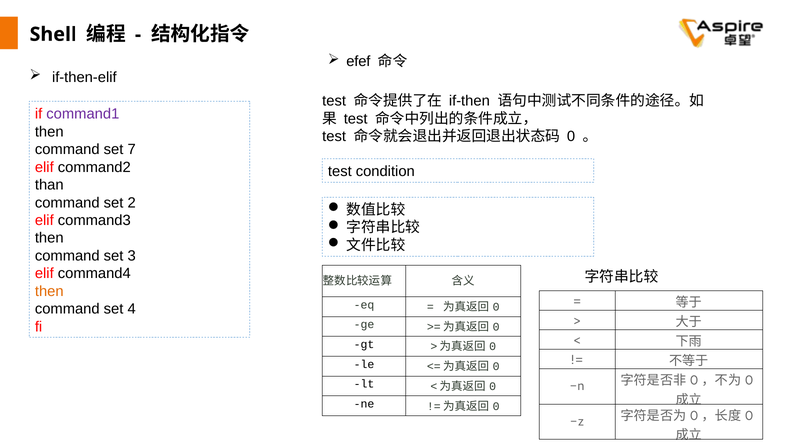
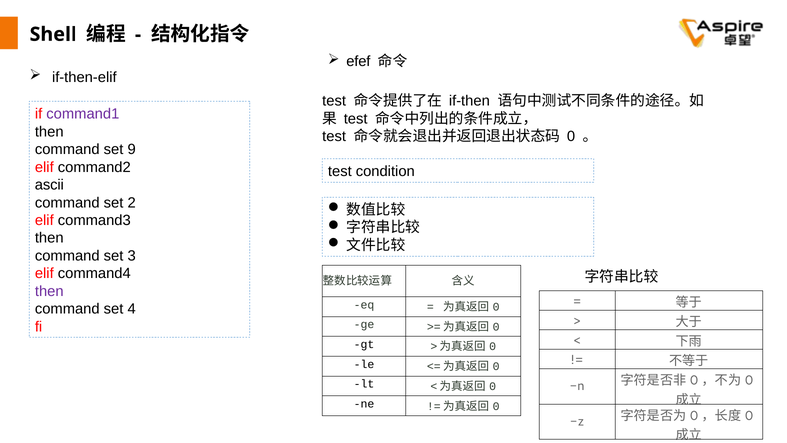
7: 7 -> 9
than: than -> ascii
then at (49, 291) colour: orange -> purple
